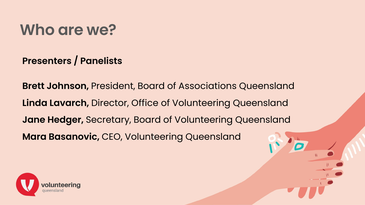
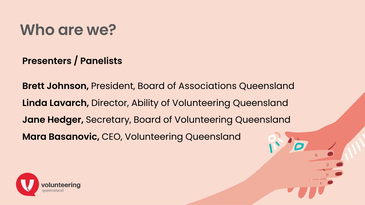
Office: Office -> Ability
